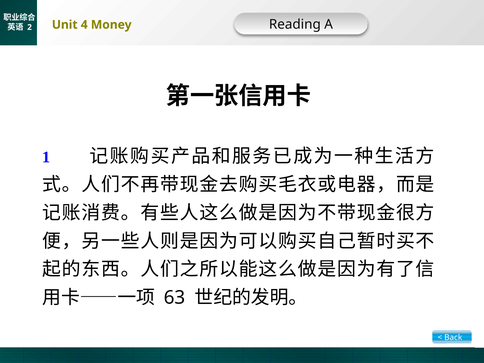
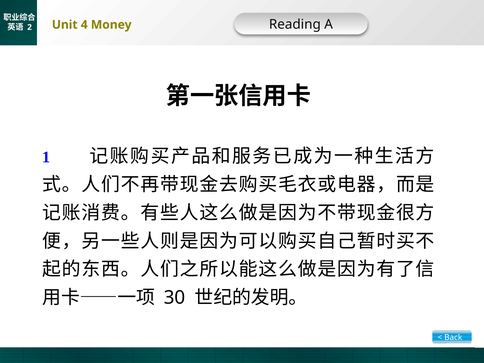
63: 63 -> 30
